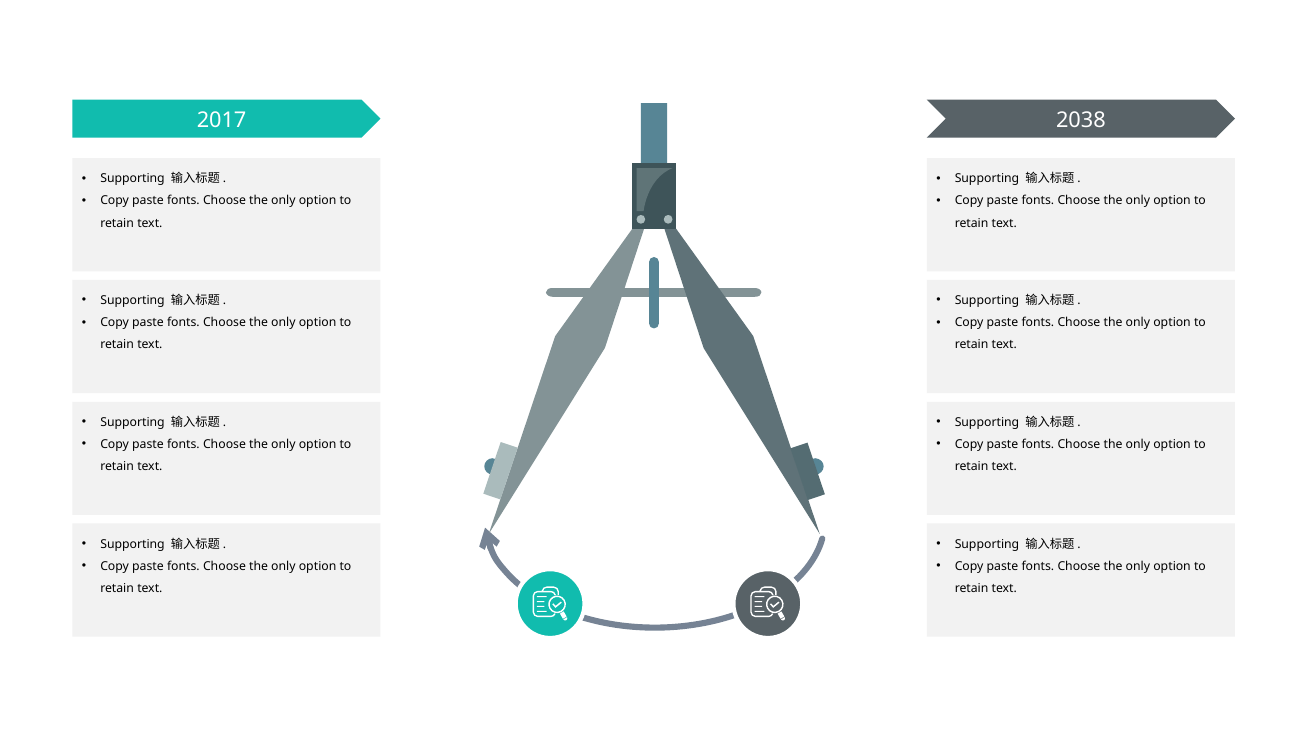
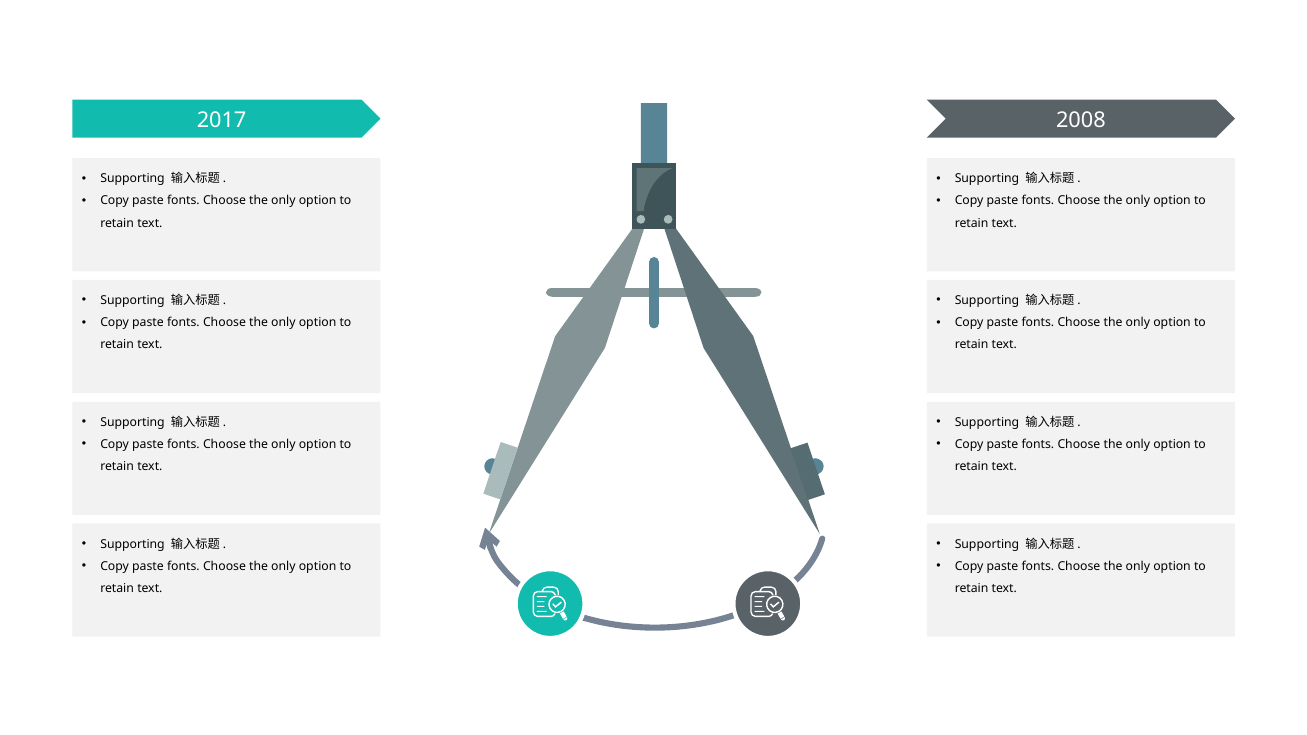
2038: 2038 -> 2008
